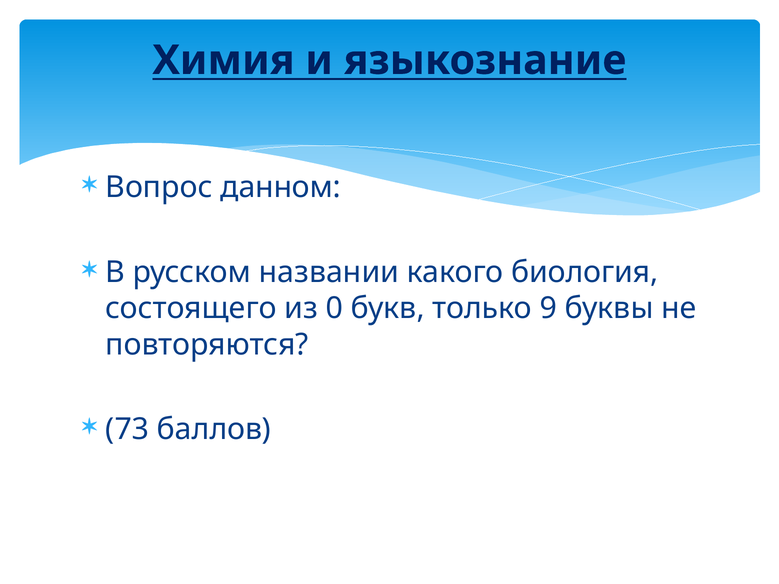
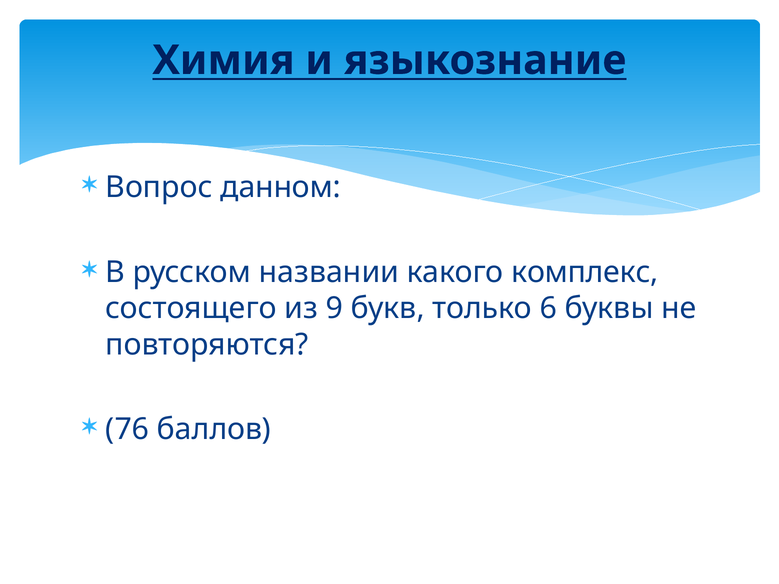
биология: биология -> комплекс
0: 0 -> 9
9: 9 -> 6
73: 73 -> 76
